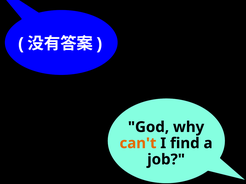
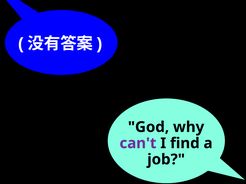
can't colour: orange -> purple
